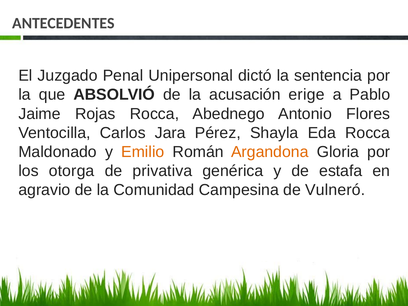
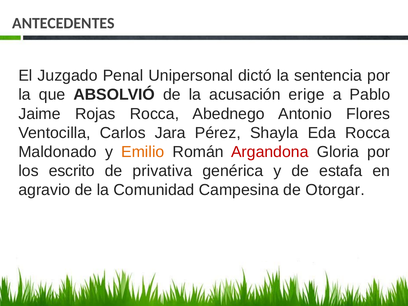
Argandona colour: orange -> red
otorga: otorga -> escrito
Vulneró: Vulneró -> Otorgar
